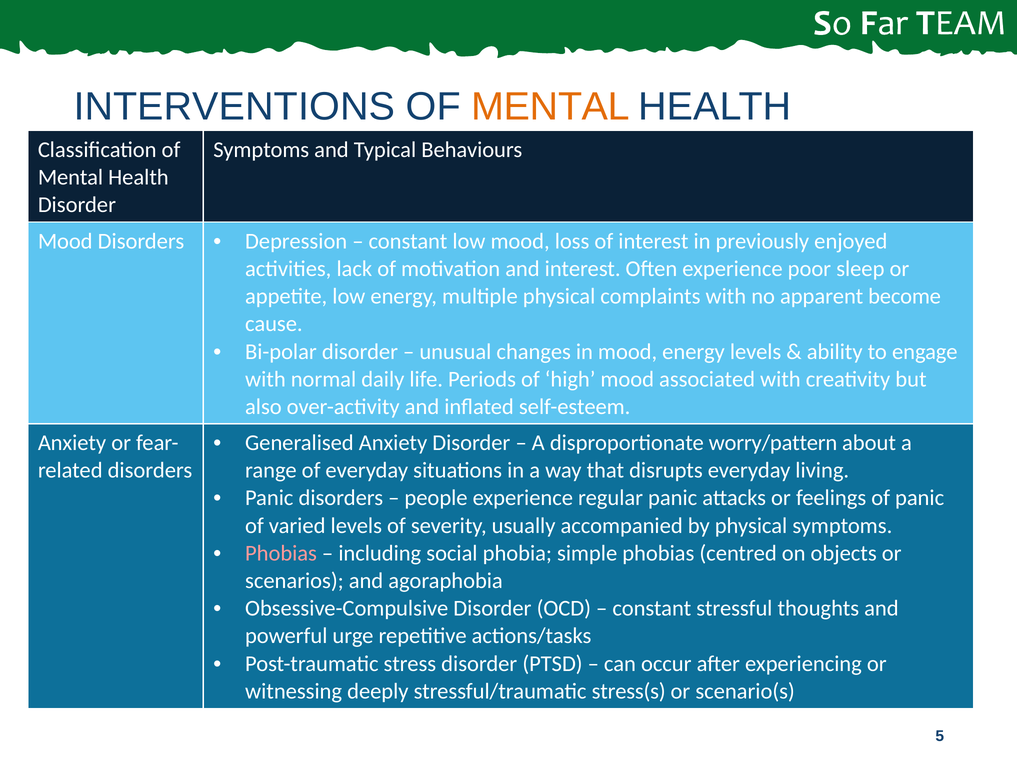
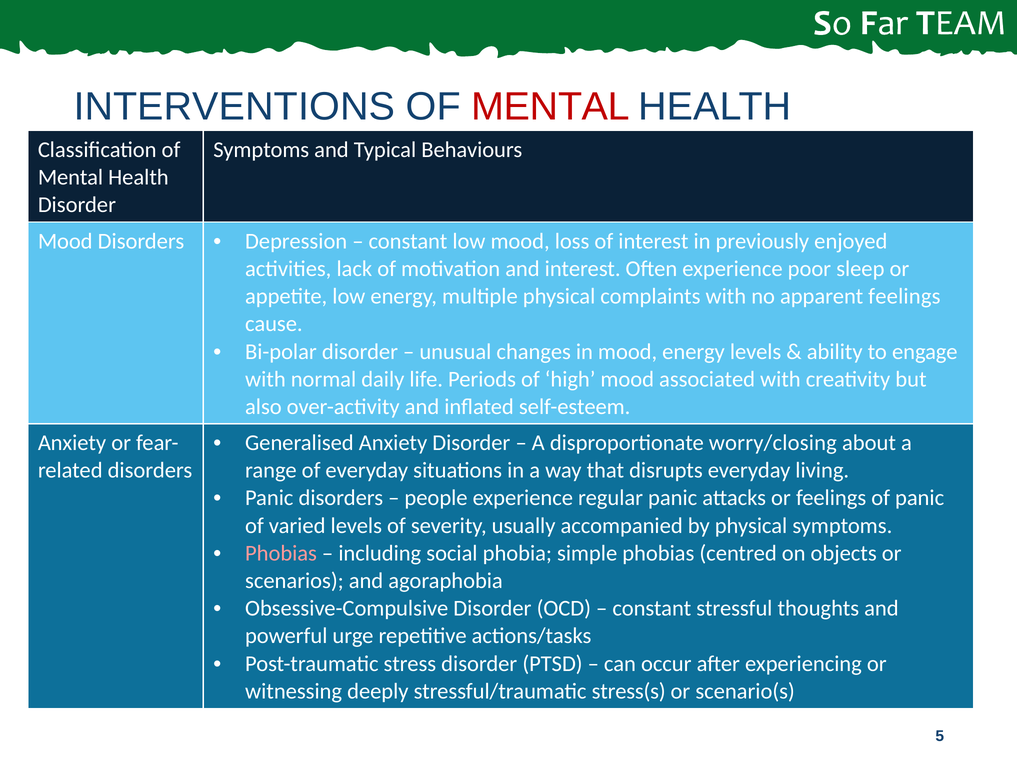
MENTAL at (551, 107) colour: orange -> red
apparent become: become -> feelings
worry/pattern: worry/pattern -> worry/closing
